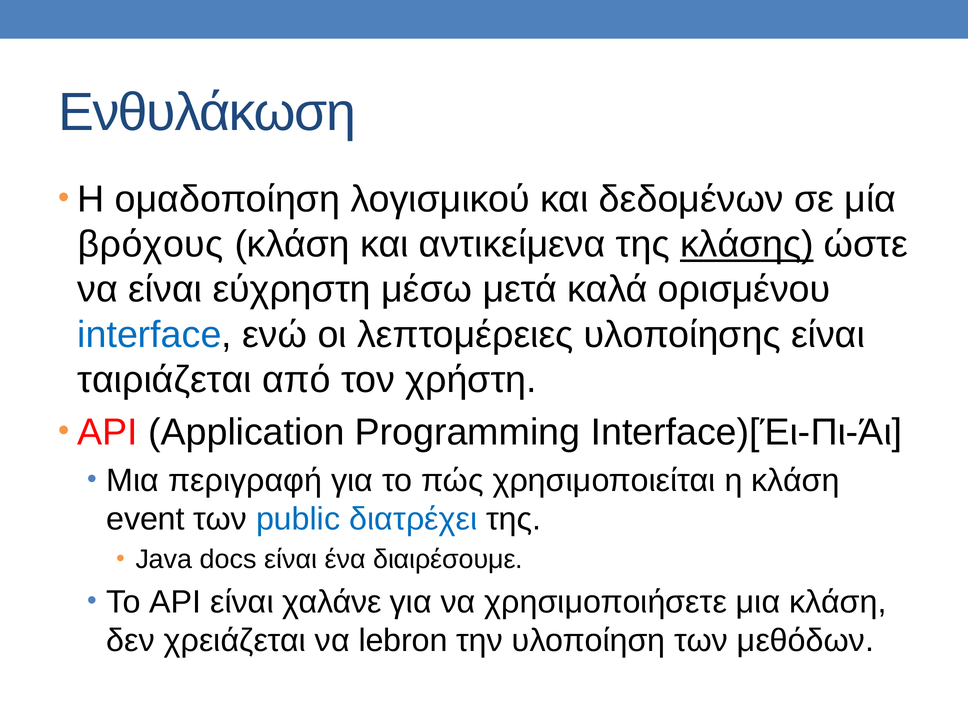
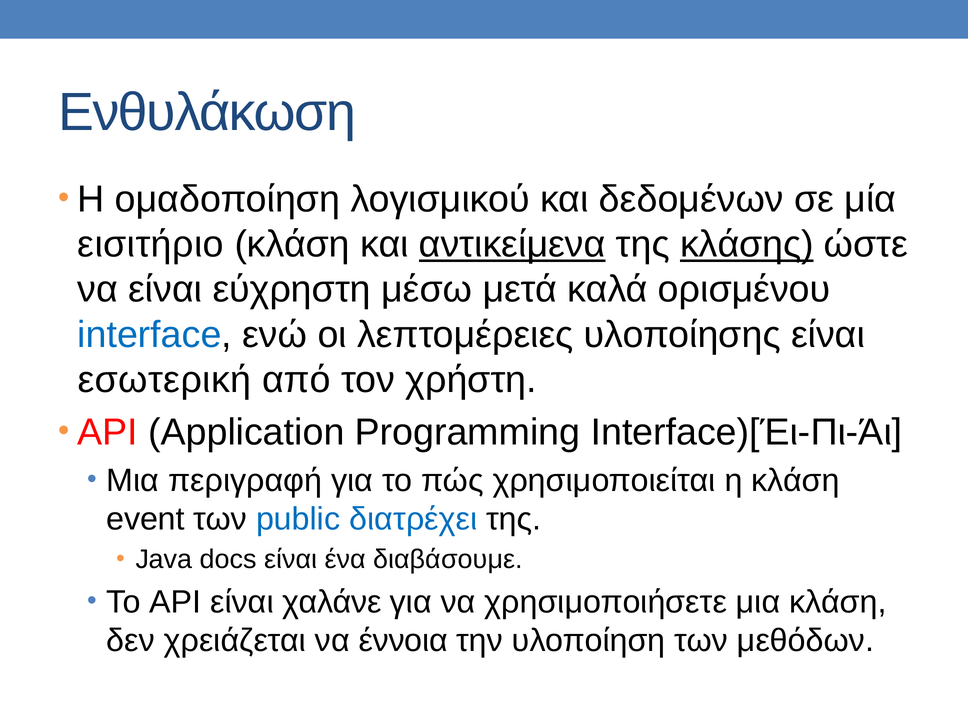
βρόχους: βρόχους -> εισιτήριο
αντικείμενα underline: none -> present
ταιριάζεται: ταιριάζεται -> εσωτερική
διαιρέσουμε: διαιρέσουμε -> διαβάσουμε
lebron: lebron -> έννοια
